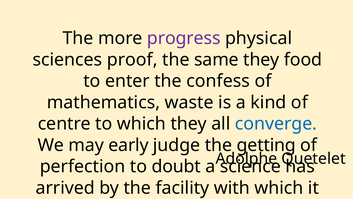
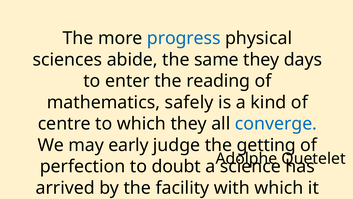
progress colour: purple -> blue
proof: proof -> abide
food: food -> days
confess: confess -> reading
waste: waste -> safely
